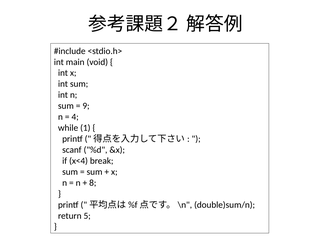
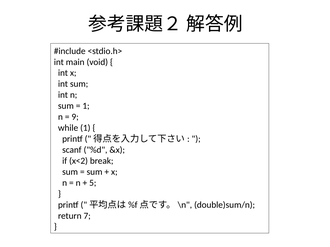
9 at (86, 106): 9 -> 1
4: 4 -> 9
x<4: x<4 -> x<2
8: 8 -> 5
5: 5 -> 7
